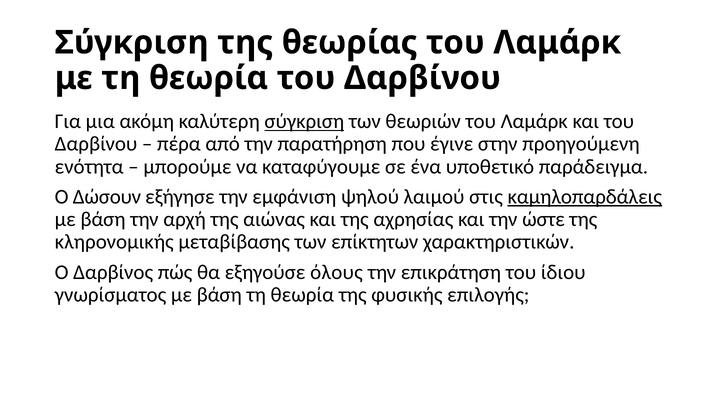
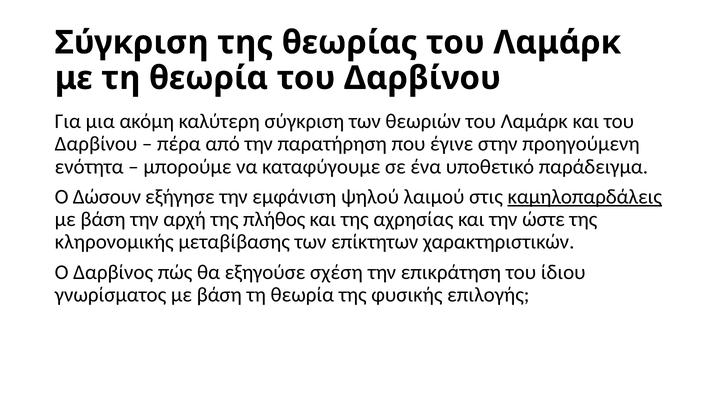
σύγκριση at (304, 121) underline: present -> none
αιώνας: αιώνας -> πλήθος
όλους: όλους -> σχέση
